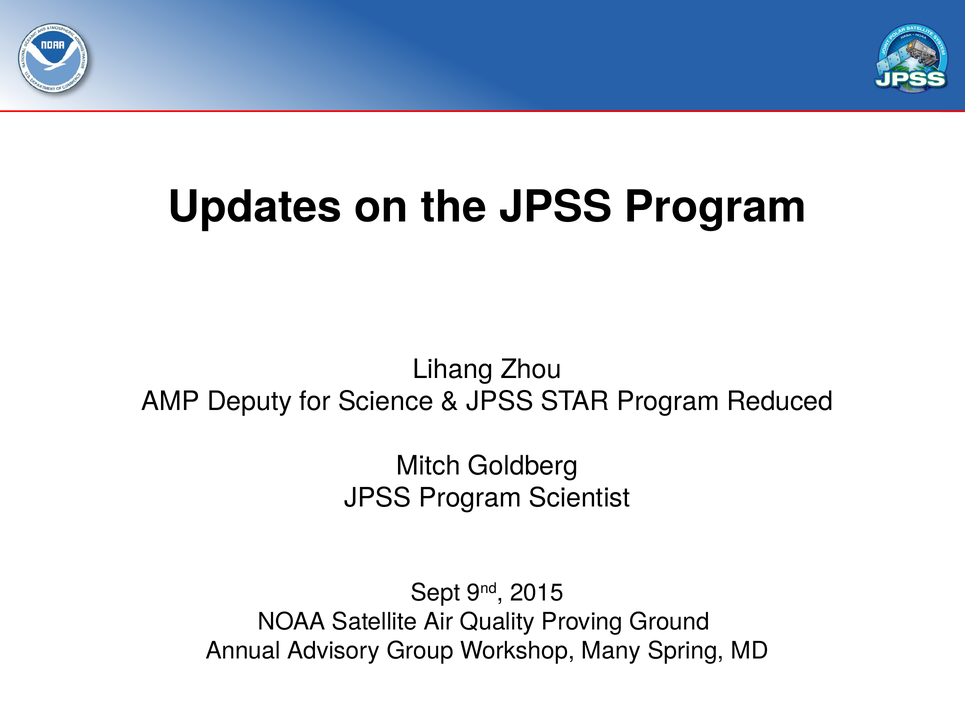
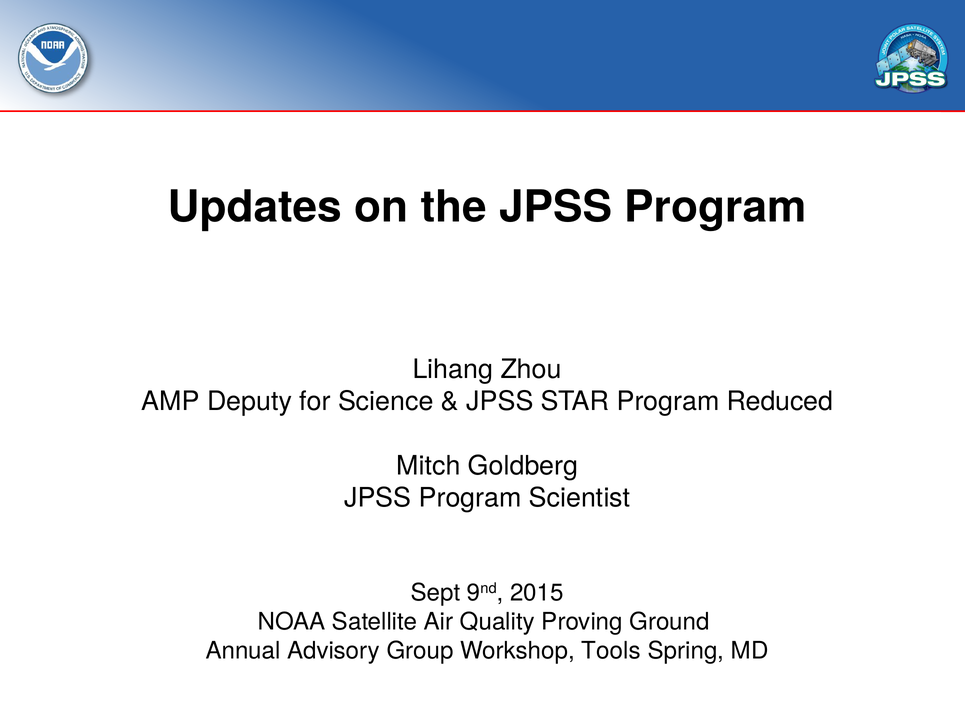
Many: Many -> Tools
